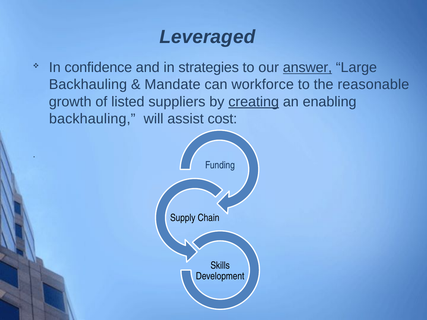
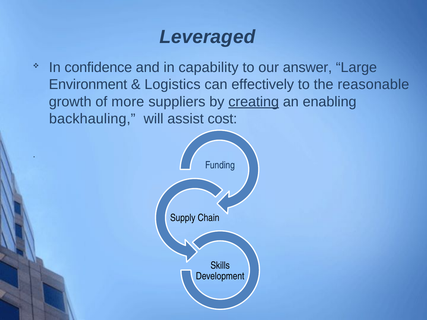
strategies: strategies -> capability
answer underline: present -> none
Backhauling at (88, 85): Backhauling -> Environment
Mandate: Mandate -> Logistics
workforce: workforce -> effectively
listed: listed -> more
